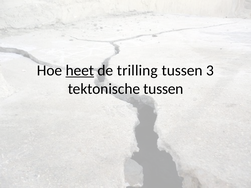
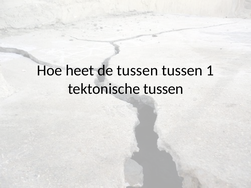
heet underline: present -> none
de trilling: trilling -> tussen
3: 3 -> 1
